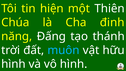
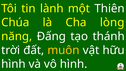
hiện: hiện -> lành
đinh: đinh -> lòng
muôn colour: light blue -> yellow
